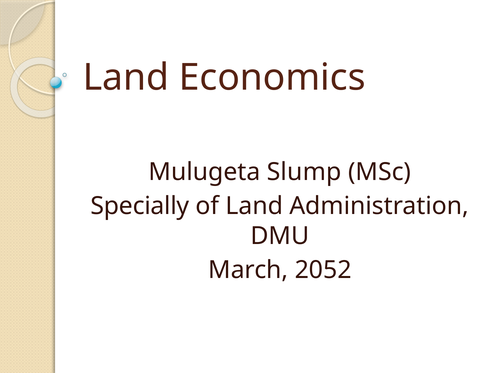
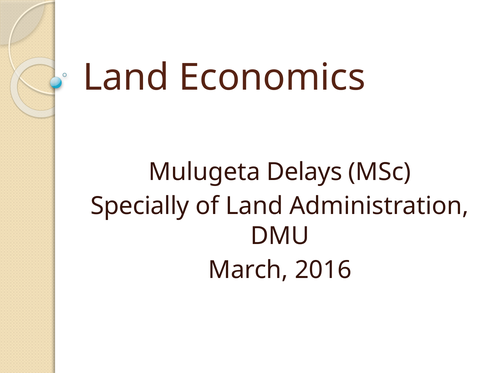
Slump: Slump -> Delays
2052: 2052 -> 2016
